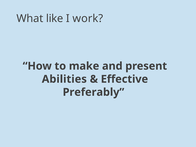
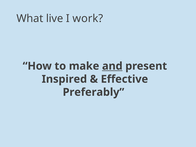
like: like -> live
and underline: none -> present
Abilities: Abilities -> Inspired
